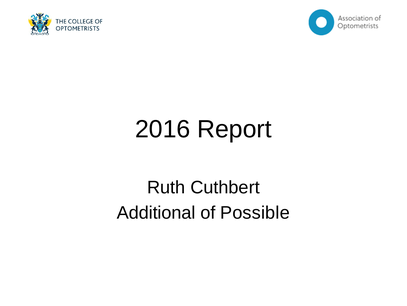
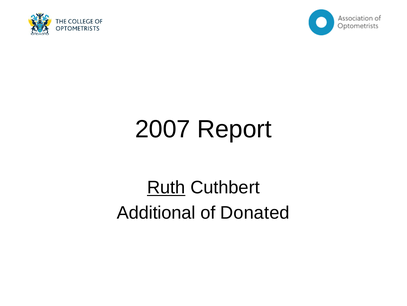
2016: 2016 -> 2007
Ruth underline: none -> present
Possible: Possible -> Donated
